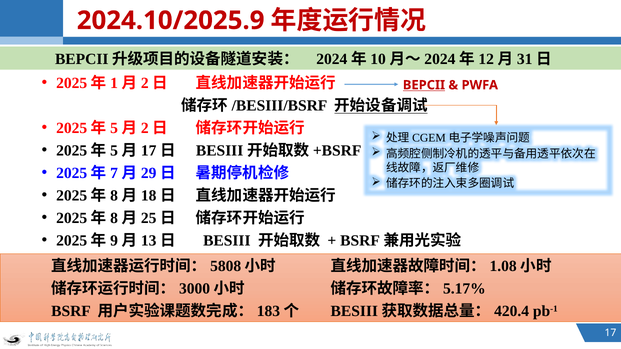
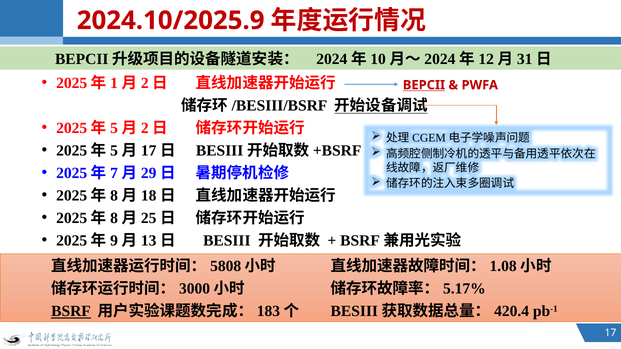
BSRF underline: none -> present
